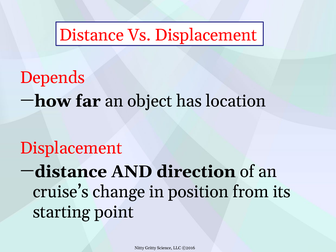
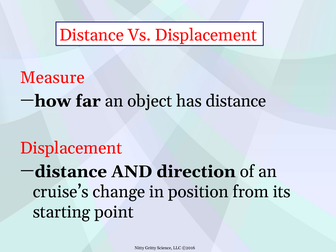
Depends: Depends -> Measure
has location: location -> distance
